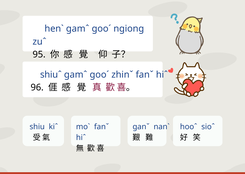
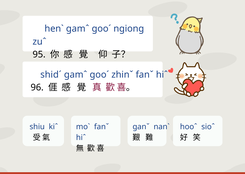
shiuˆ: shiuˆ -> shidˊ
